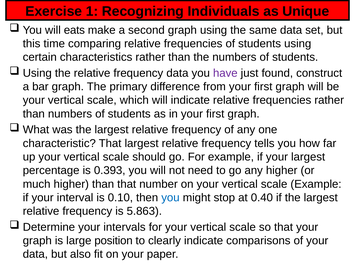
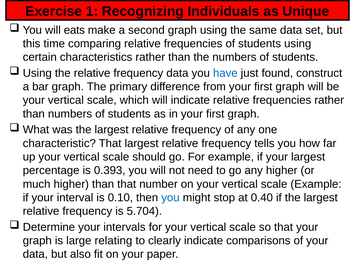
have colour: purple -> blue
5.863: 5.863 -> 5.704
position: position -> relating
